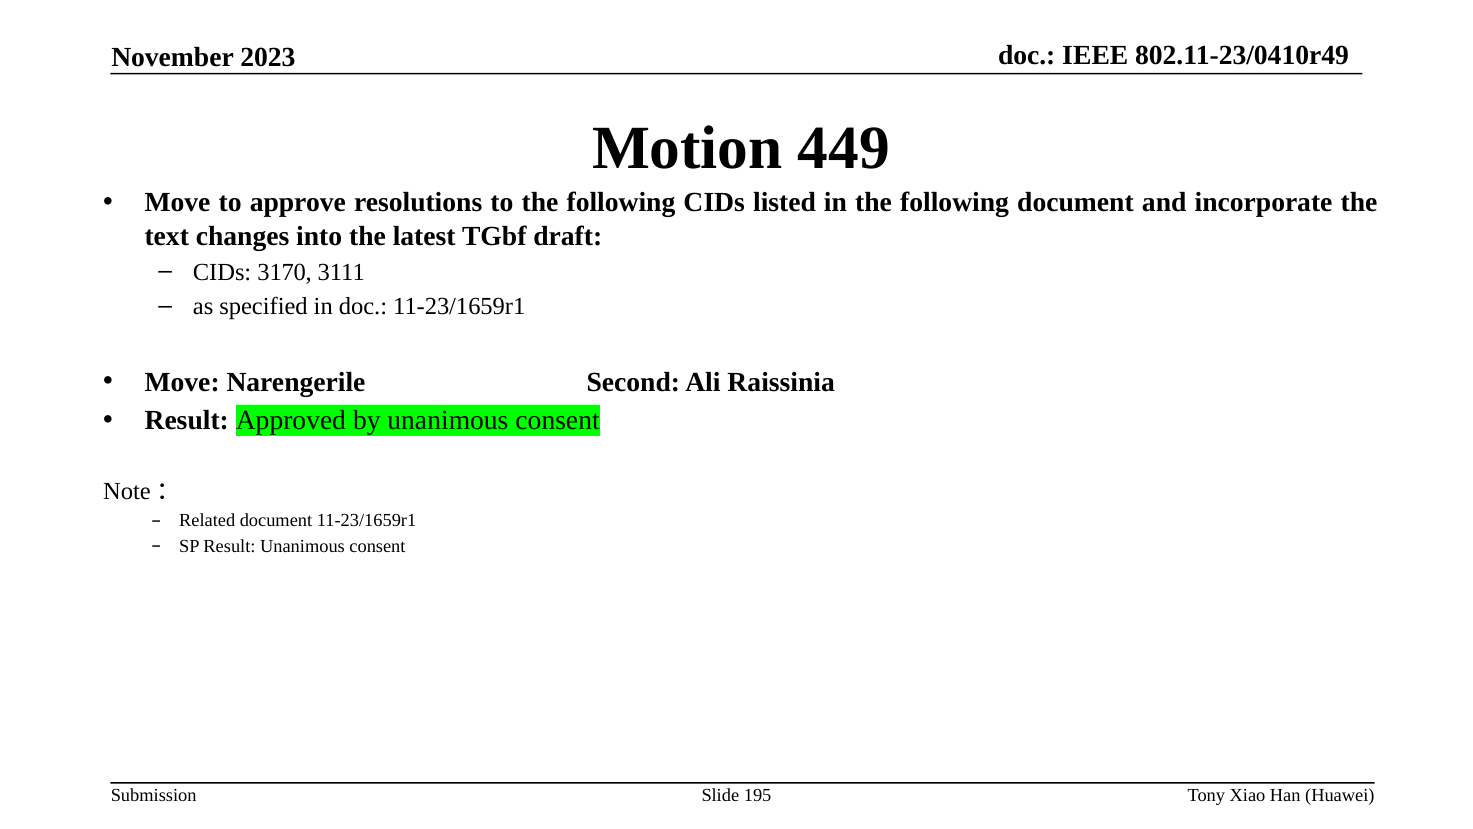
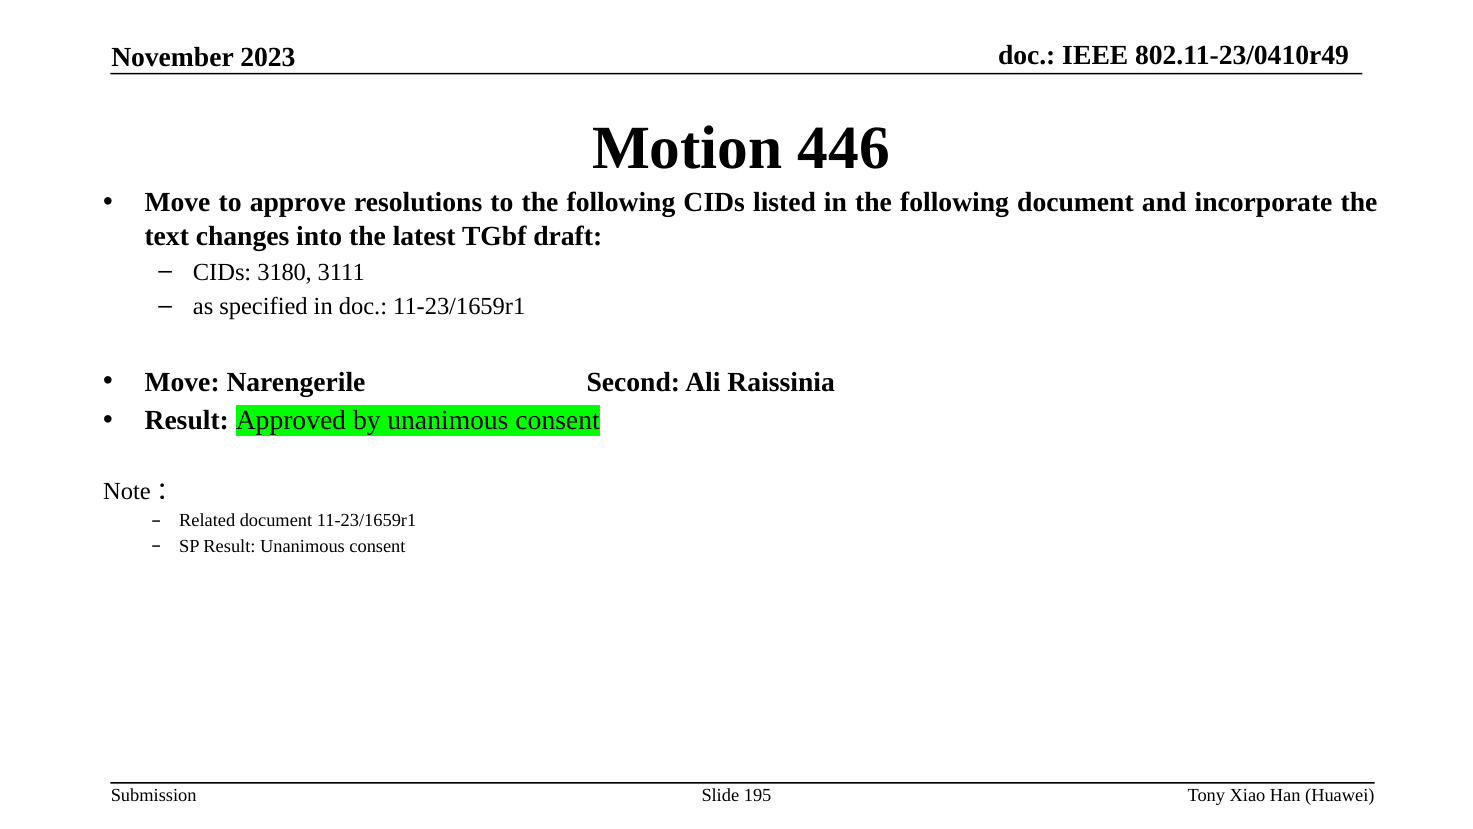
449: 449 -> 446
3170: 3170 -> 3180
